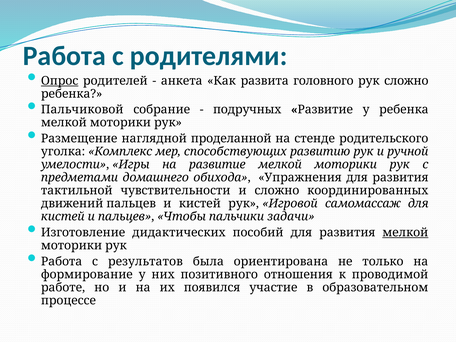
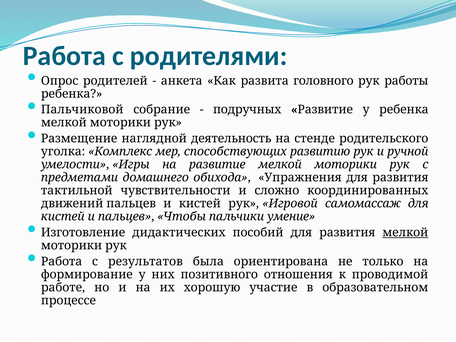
Опрос underline: present -> none
рук сложно: сложно -> работы
проделанной: проделанной -> деятельность
задачи: задачи -> умение
появился: появился -> хорошую
